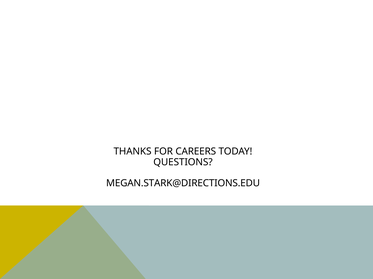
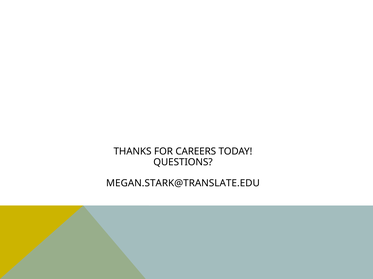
MEGAN.STARK@DIRECTIONS.EDU: MEGAN.STARK@DIRECTIONS.EDU -> MEGAN.STARK@TRANSLATE.EDU
